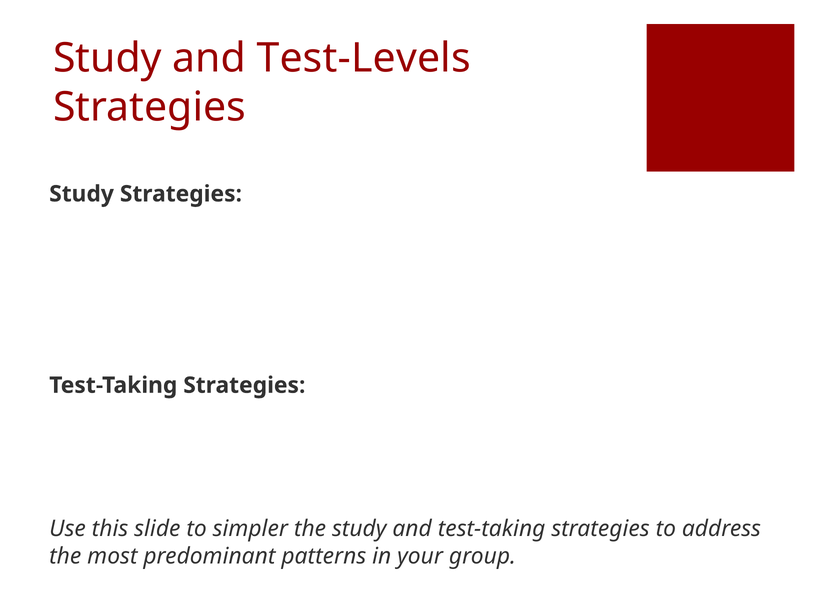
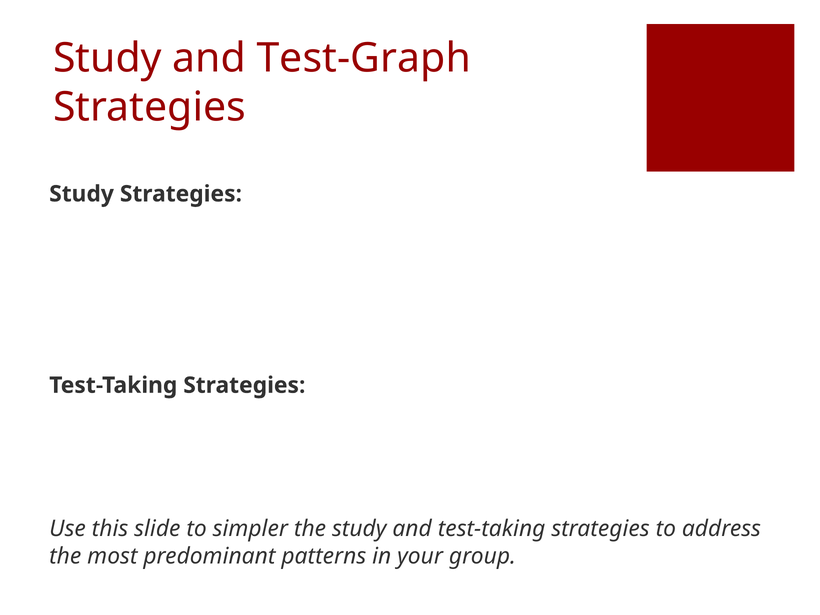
Test-Levels: Test-Levels -> Test-Graph
